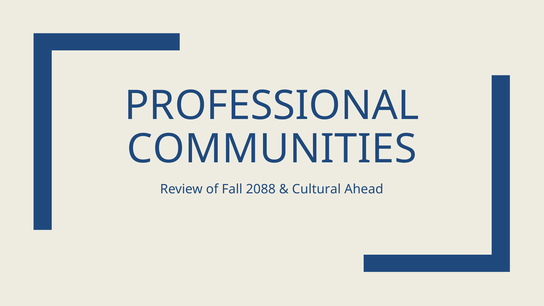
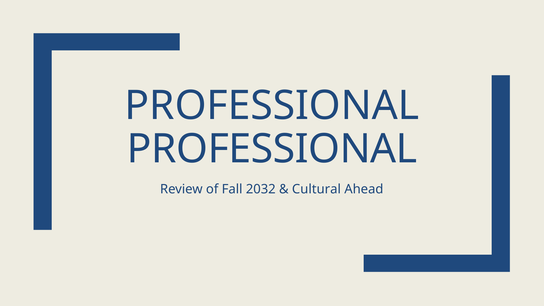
COMMUNITIES at (272, 149): COMMUNITIES -> PROFESSIONAL
2088: 2088 -> 2032
